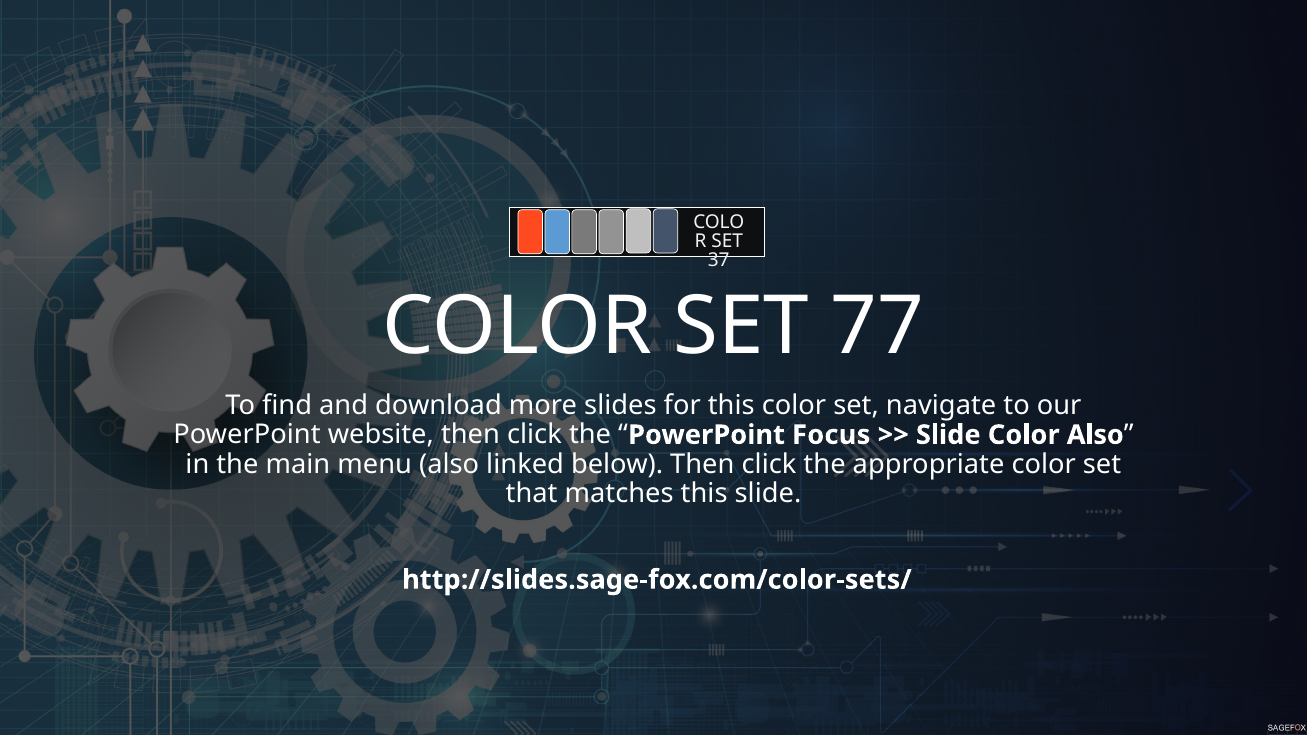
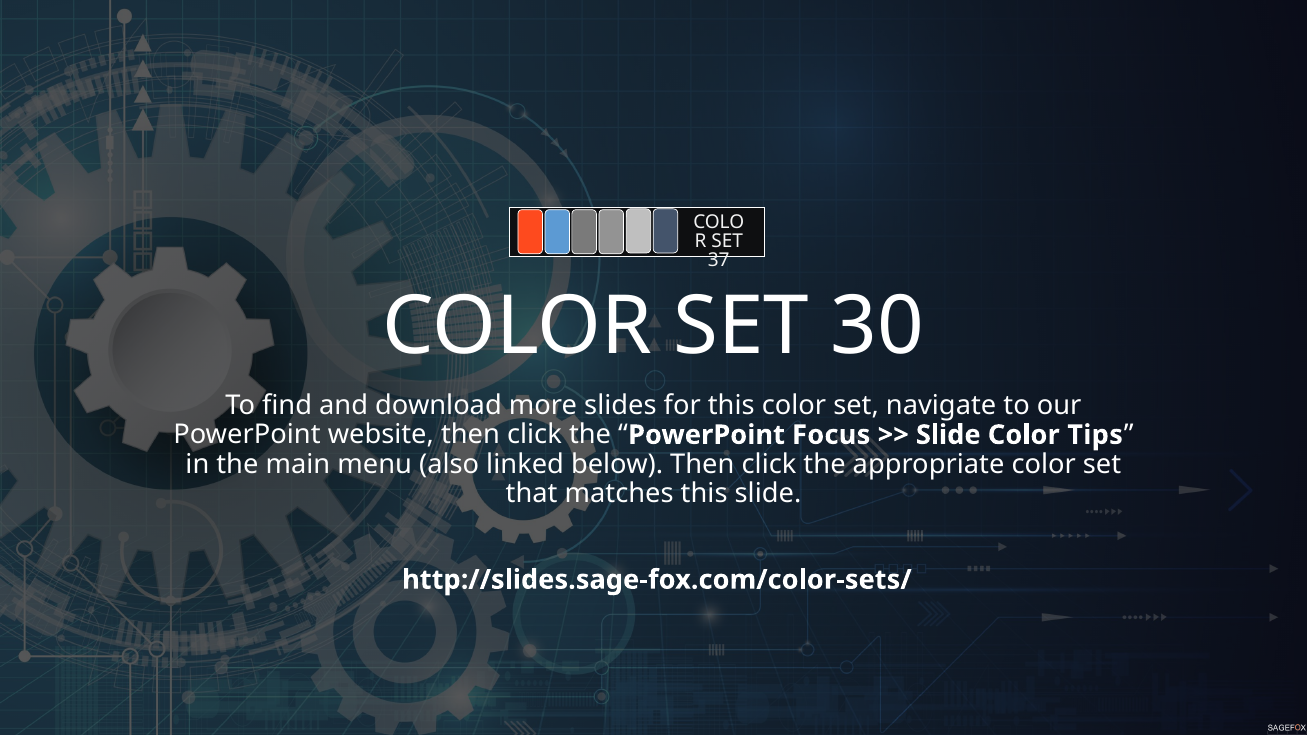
77: 77 -> 30
Color Also: Also -> Tips
